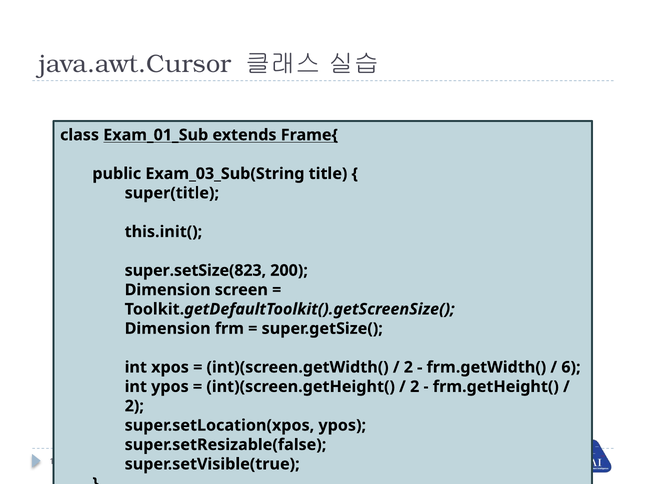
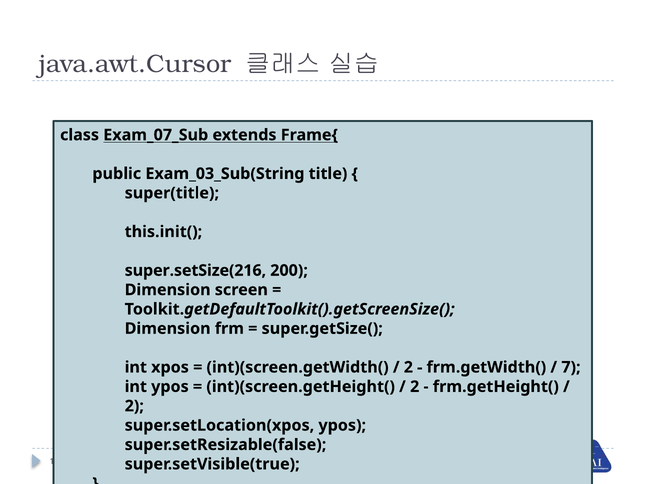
Exam_01_Sub: Exam_01_Sub -> Exam_07_Sub
super.setSize(823: super.setSize(823 -> super.setSize(216
6: 6 -> 7
